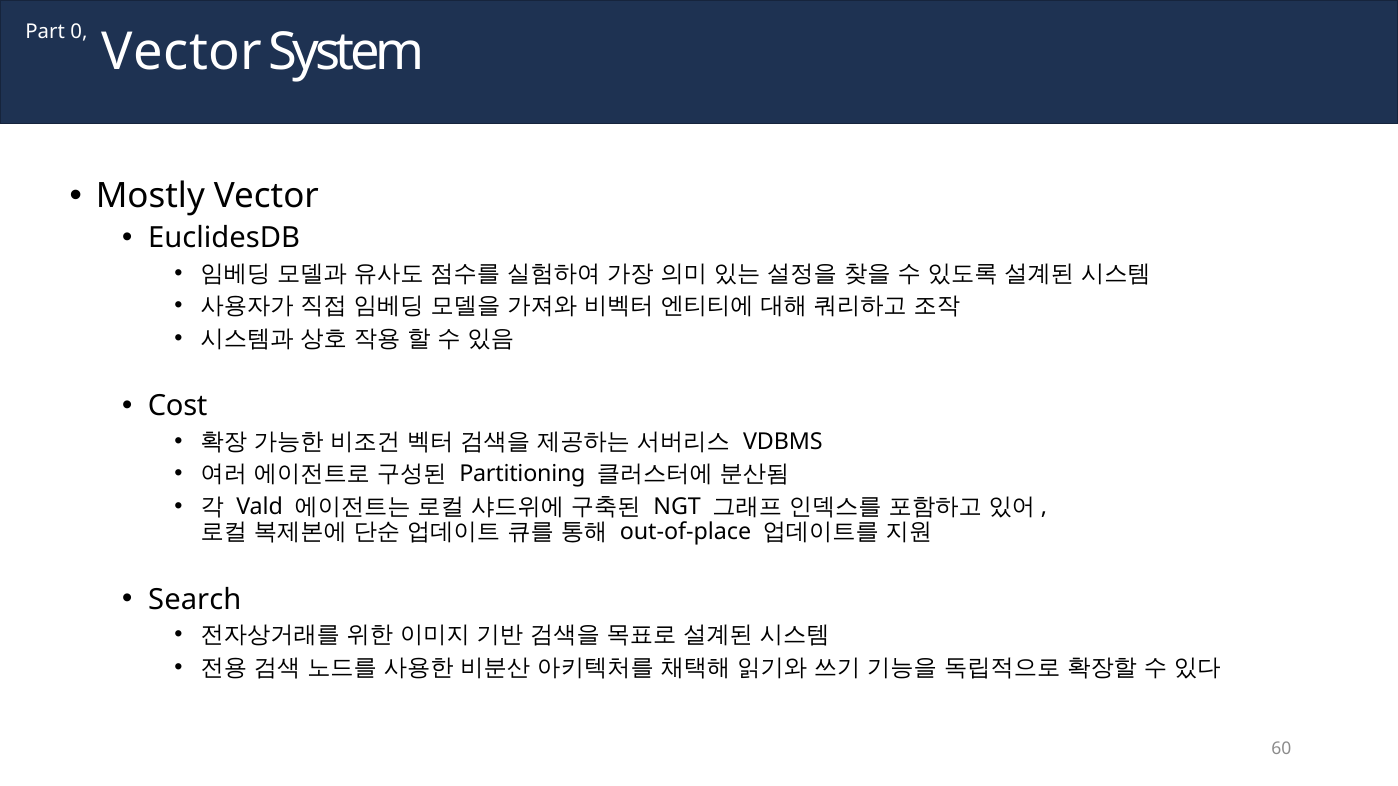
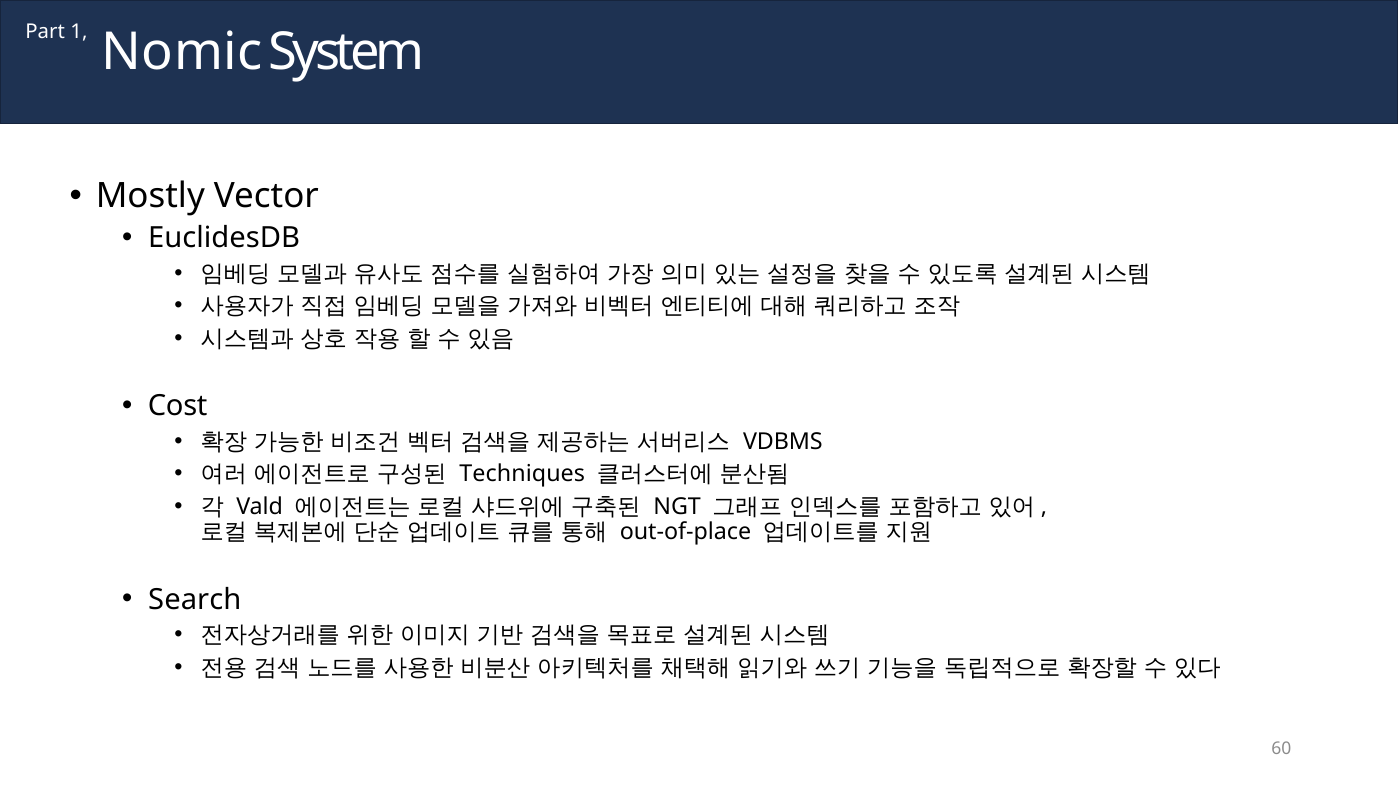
0: 0 -> 1
Vector at (182, 52): Vector -> Nomic
Partitioning: Partitioning -> Techniques
